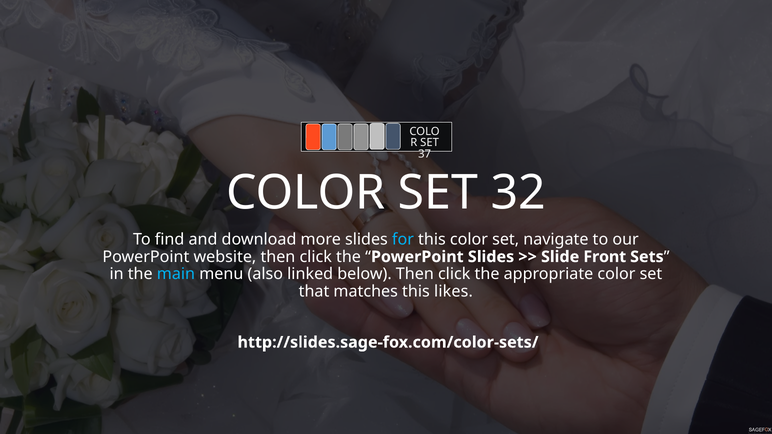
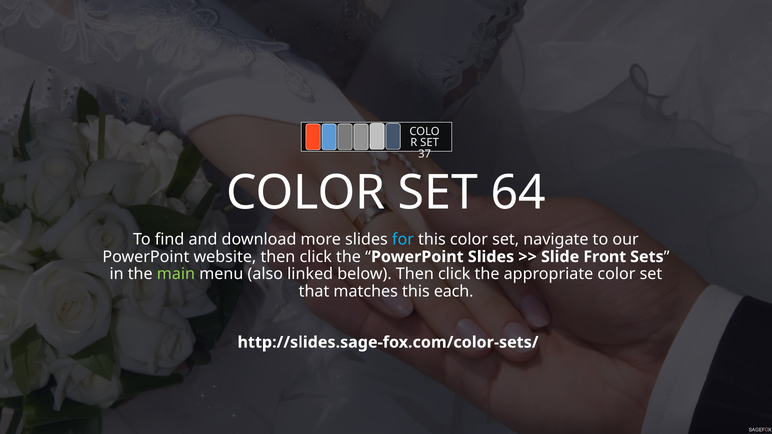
32: 32 -> 64
main colour: light blue -> light green
likes: likes -> each
